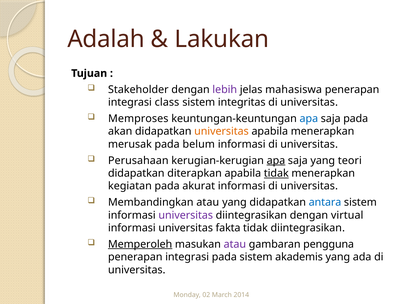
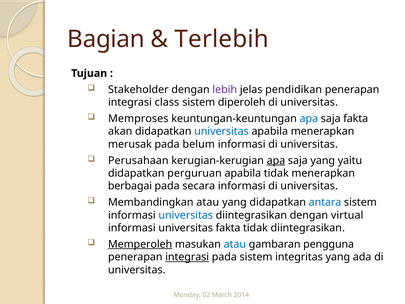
Adalah: Adalah -> Bagian
Lakukan: Lakukan -> Terlebih
mahasiswa: mahasiswa -> pendidikan
integritas: integritas -> diperoleh
saja pada: pada -> fakta
universitas at (221, 131) colour: orange -> blue
teori: teori -> yaitu
diterapkan: diterapkan -> perguruan
tidak at (276, 173) underline: present -> none
kegiatan: kegiatan -> berbagai
akurat: akurat -> secara
universitas at (186, 215) colour: purple -> blue
atau at (235, 244) colour: purple -> blue
integrasi at (187, 257) underline: none -> present
akademis: akademis -> integritas
